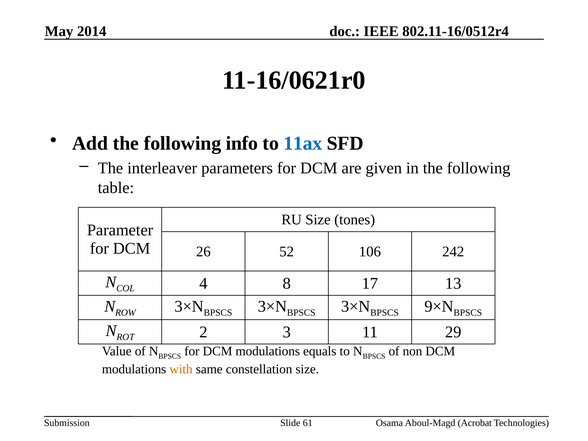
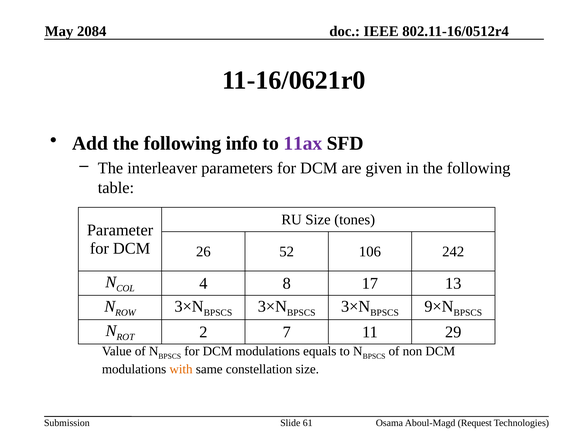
2014: 2014 -> 2084
11ax colour: blue -> purple
3: 3 -> 7
Acrobat: Acrobat -> Request
